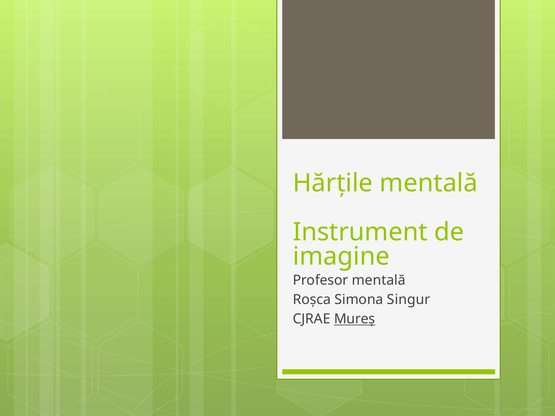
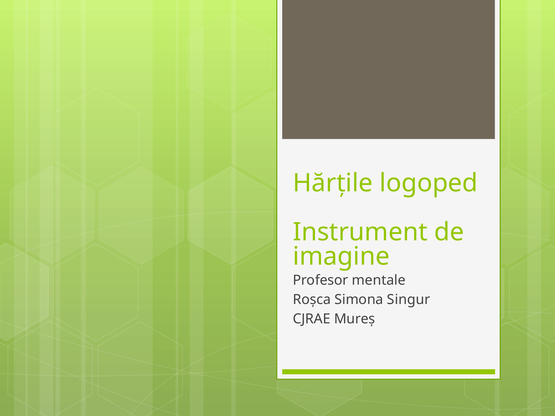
Hărțile mentală: mentală -> logoped
Profesor mentală: mentală -> mentale
Mureș underline: present -> none
